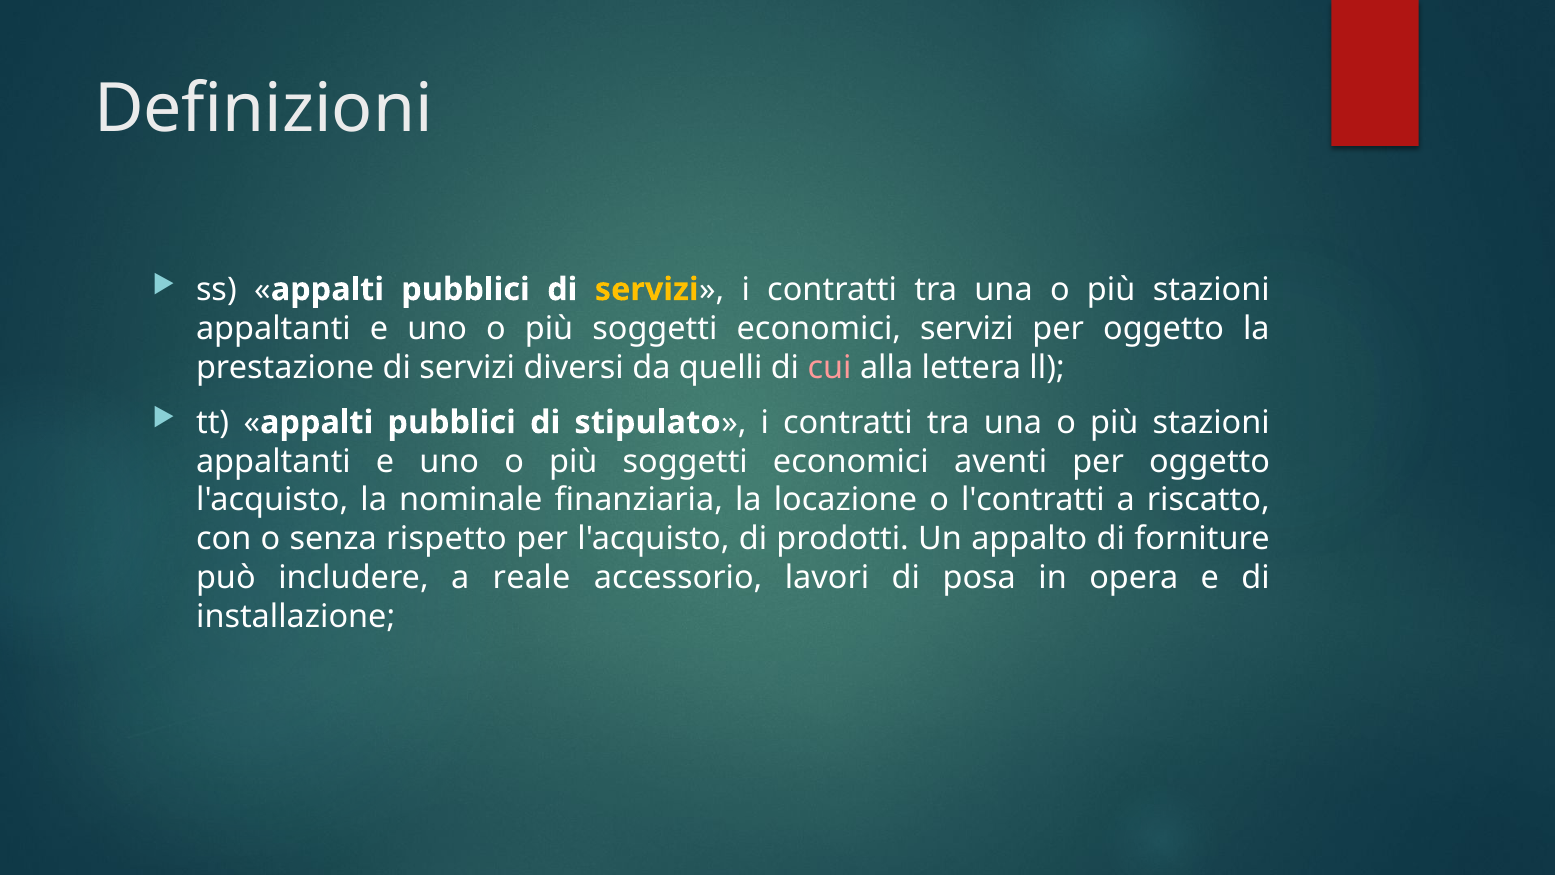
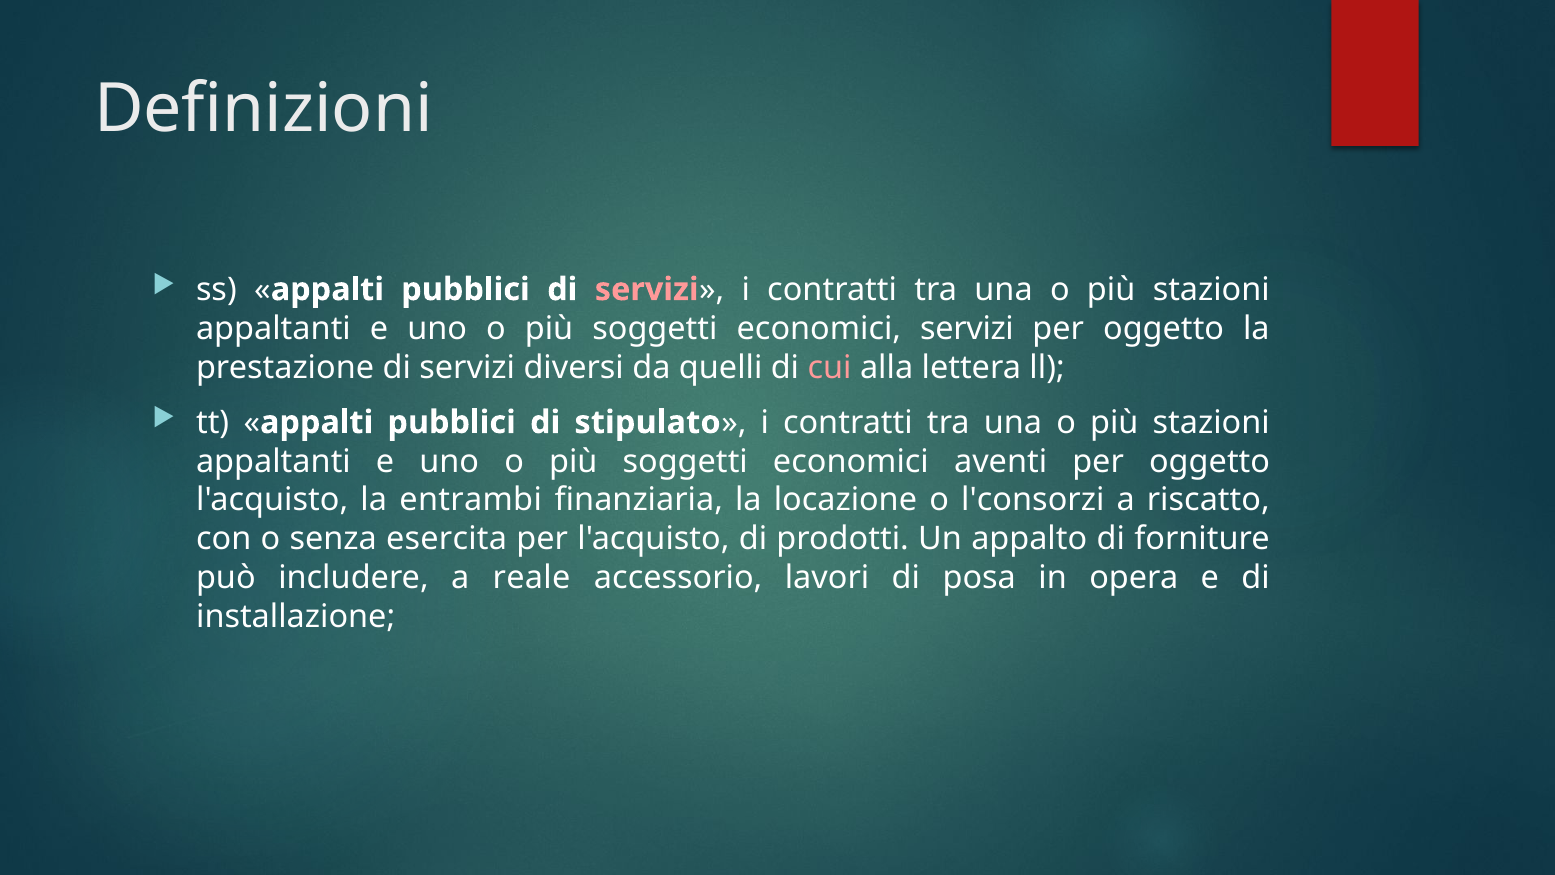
servizi at (647, 289) colour: yellow -> pink
nominale: nominale -> entrambi
l'contratti: l'contratti -> l'consorzi
rispetto: rispetto -> esercita
